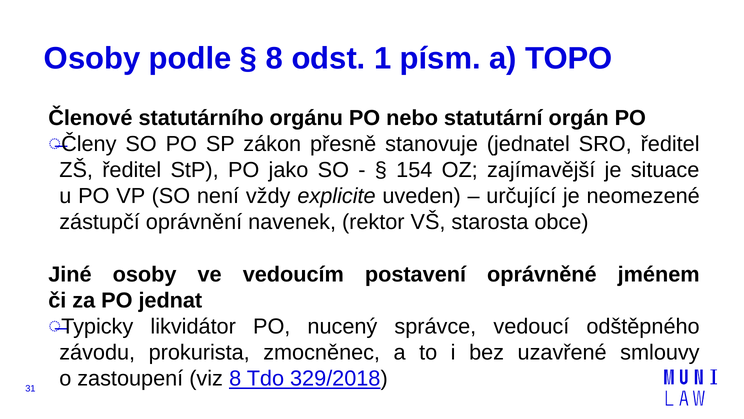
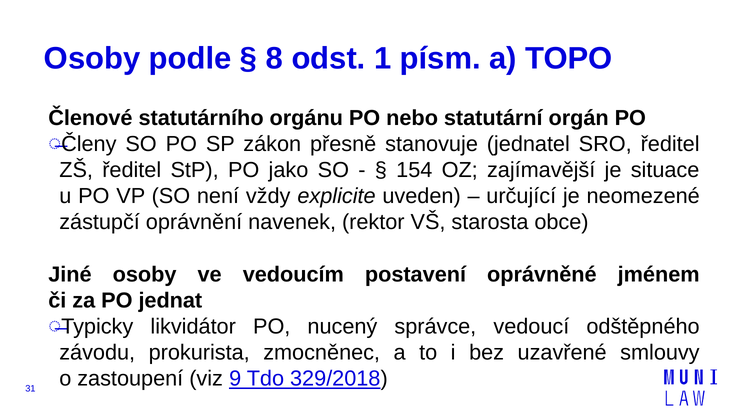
viz 8: 8 -> 9
